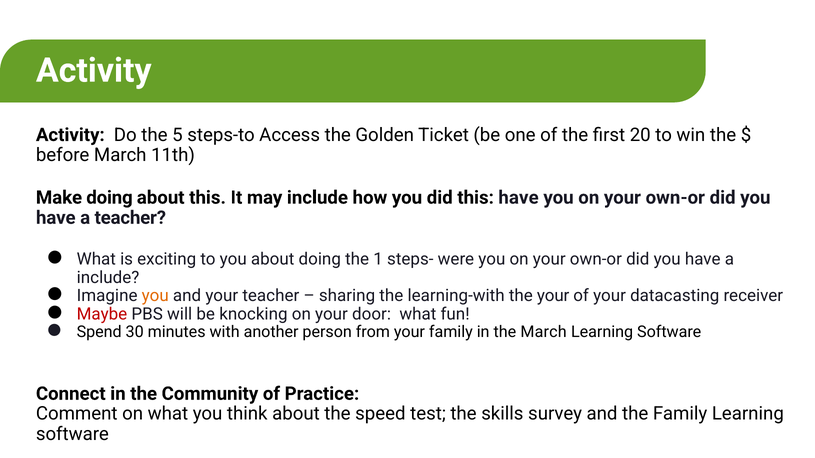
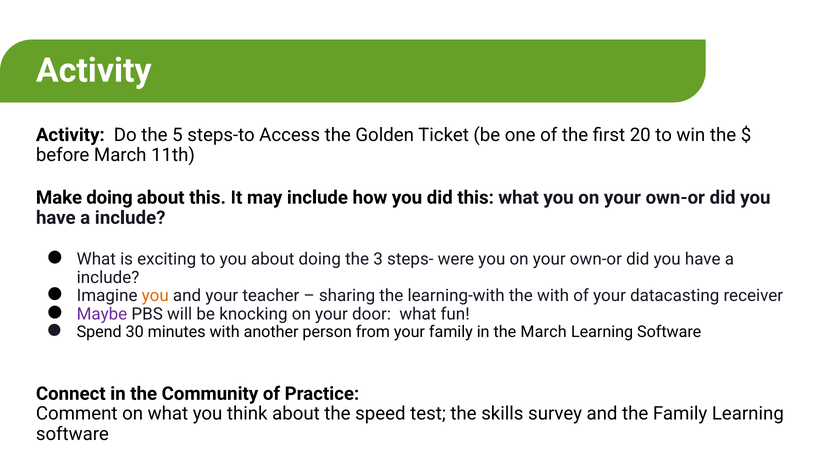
this have: have -> what
teacher at (130, 218): teacher -> include
1: 1 -> 3
the your: your -> with
Maybe colour: red -> purple
